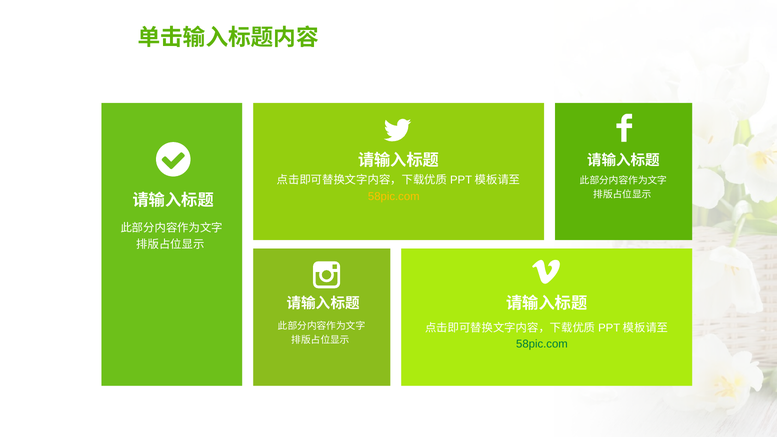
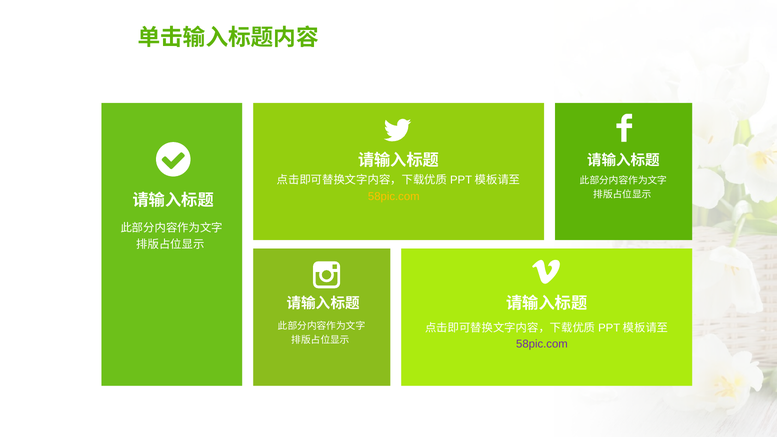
58pic.com at (542, 344) colour: green -> purple
